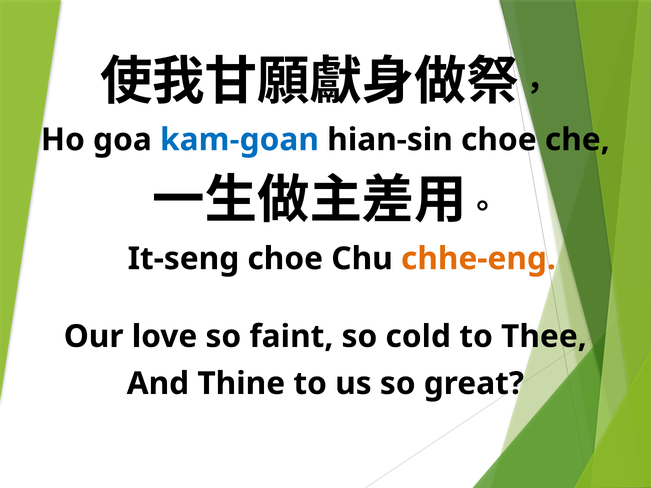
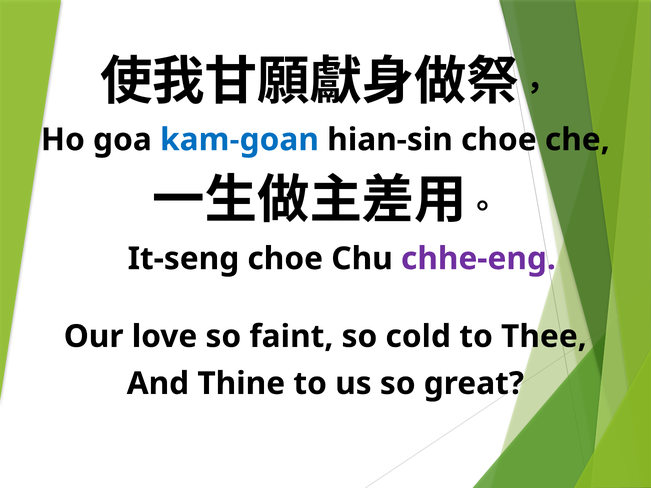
chhe-eng colour: orange -> purple
